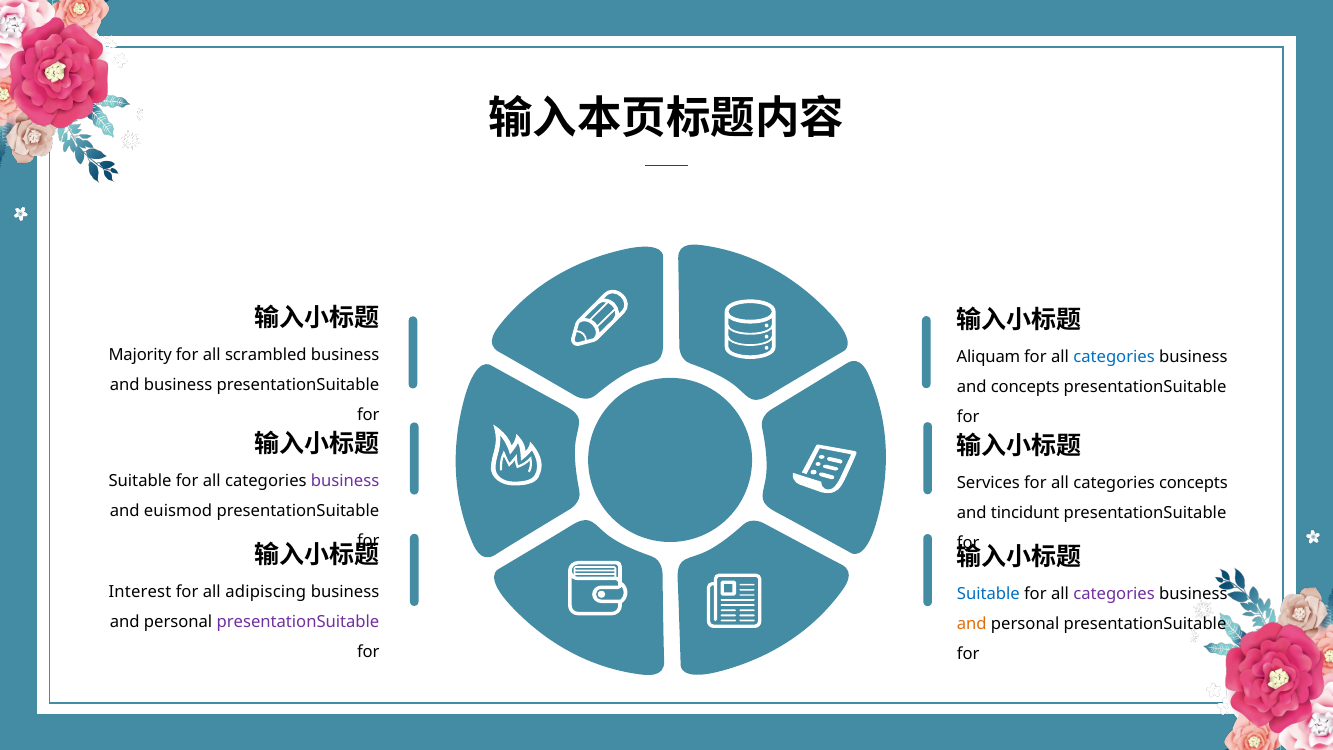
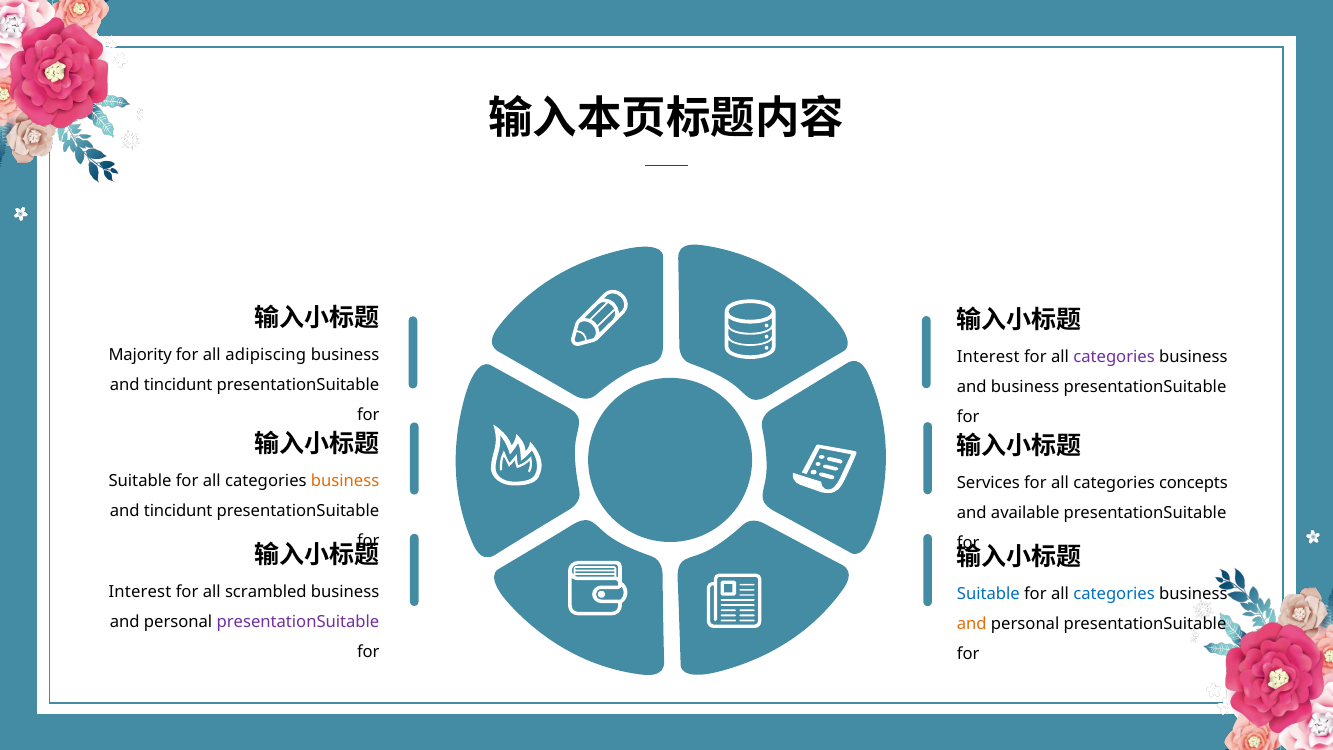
scrambled: scrambled -> adipiscing
Aliquam at (988, 357): Aliquam -> Interest
categories at (1114, 357) colour: blue -> purple
business at (178, 385): business -> tincidunt
and concepts: concepts -> business
business at (345, 481) colour: purple -> orange
euismod at (178, 511): euismod -> tincidunt
tincidunt: tincidunt -> available
adipiscing: adipiscing -> scrambled
categories at (1114, 594) colour: purple -> blue
